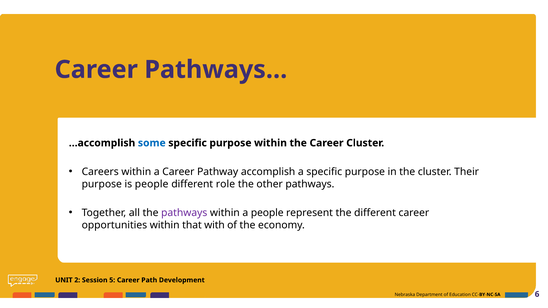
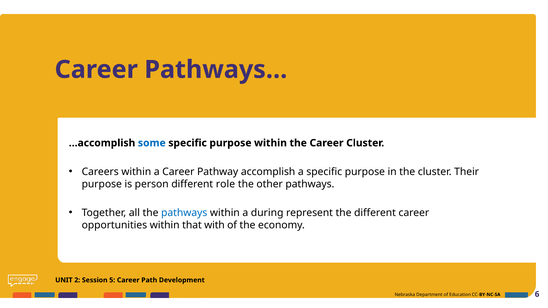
is people: people -> person
pathways at (184, 213) colour: purple -> blue
a people: people -> during
